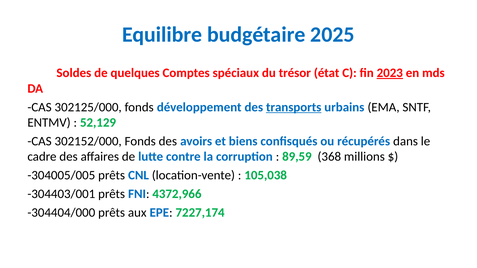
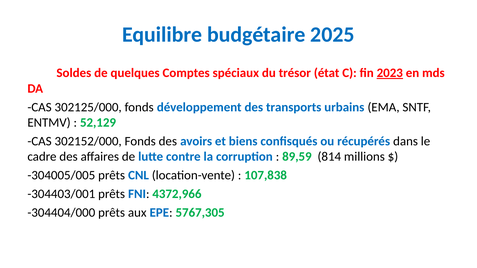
transports underline: present -> none
368: 368 -> 814
105,038: 105,038 -> 107,838
7227,174: 7227,174 -> 5767,305
